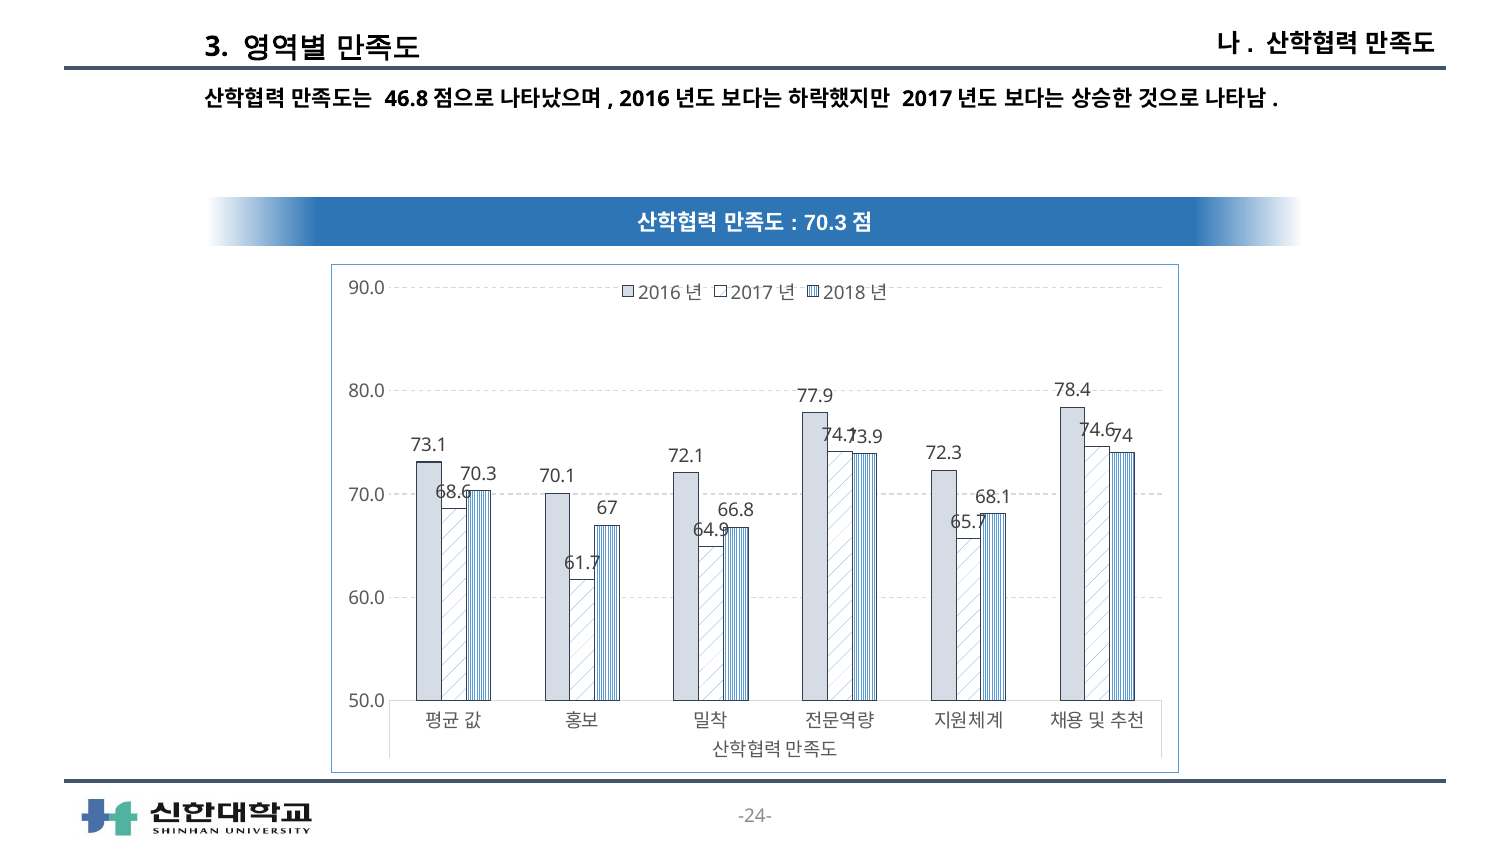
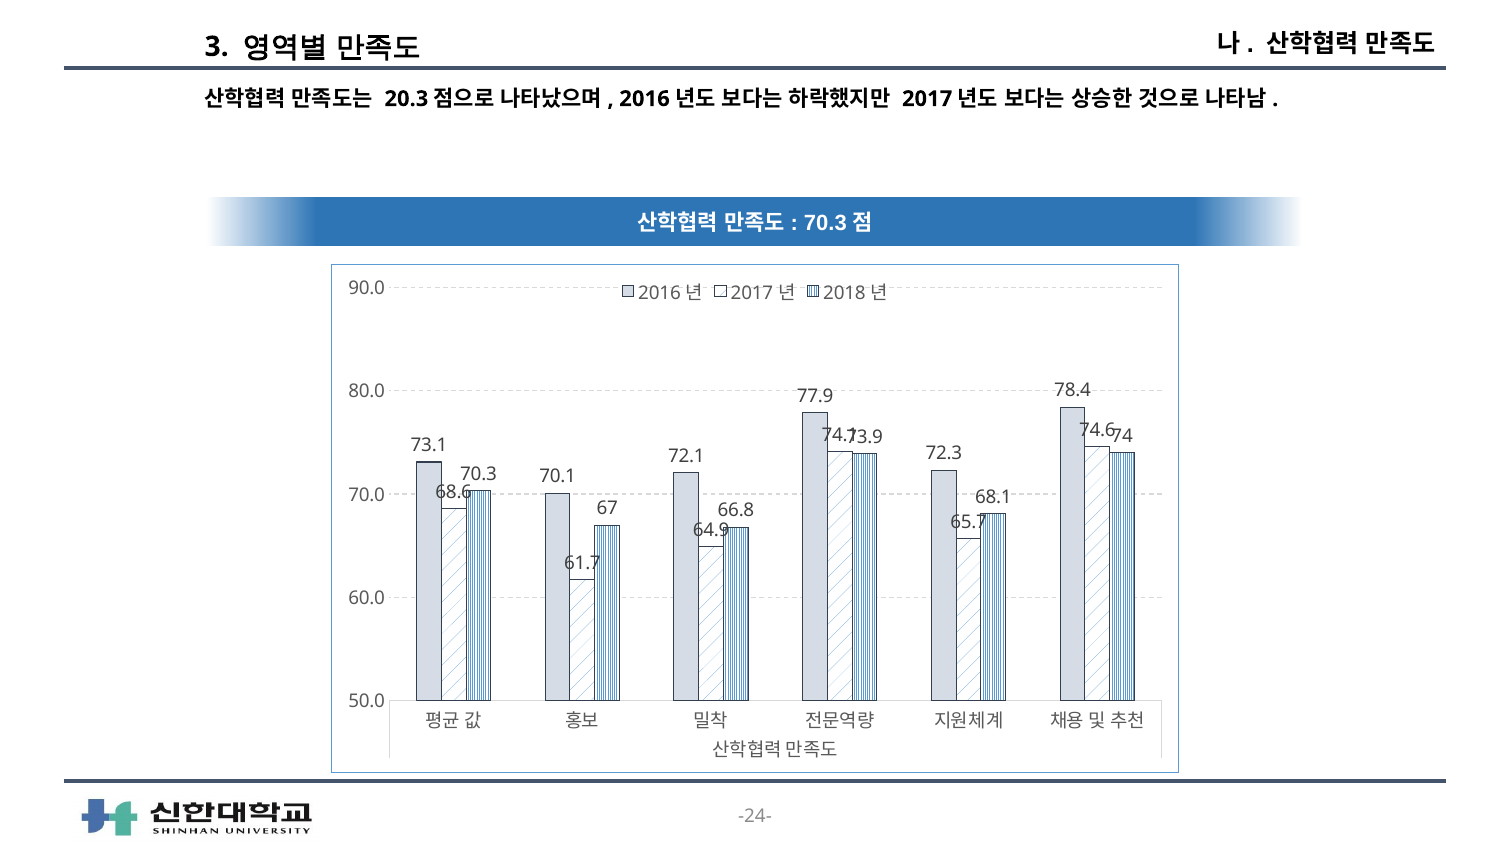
46.8: 46.8 -> 20.3
